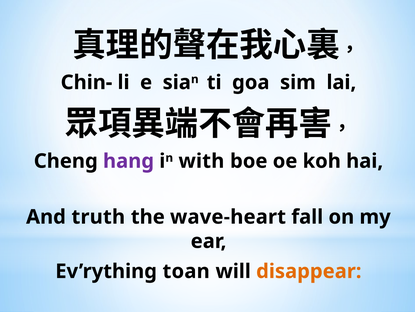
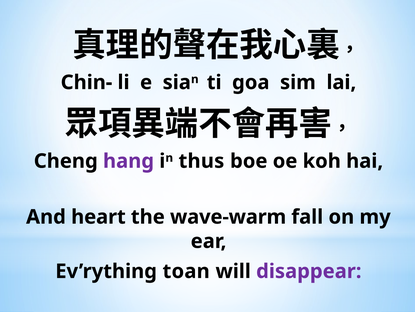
with: with -> thus
truth: truth -> heart
wave-heart: wave-heart -> wave-warm
disappear colour: orange -> purple
